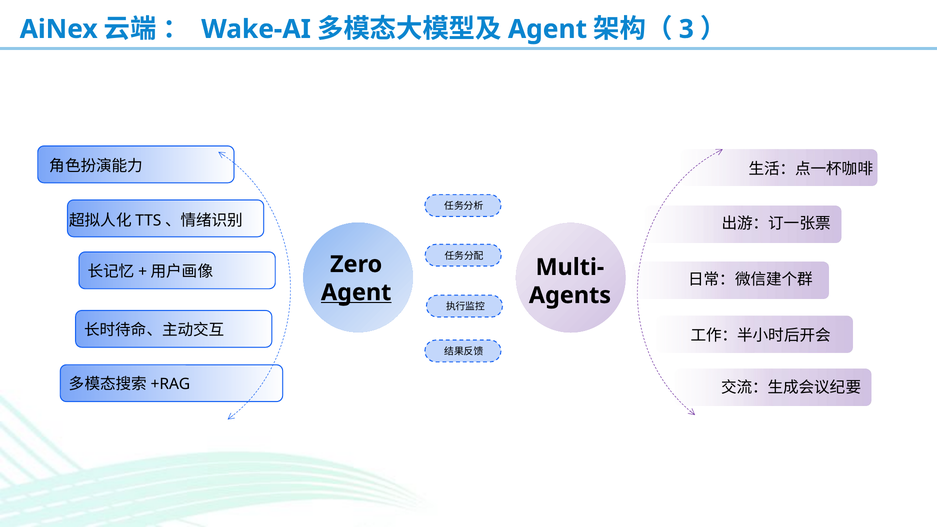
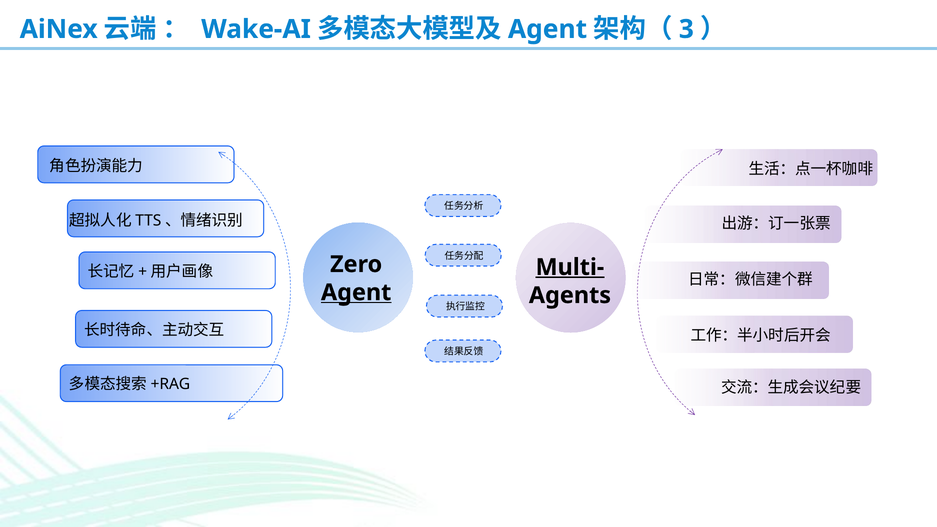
Multi- underline: none -> present
